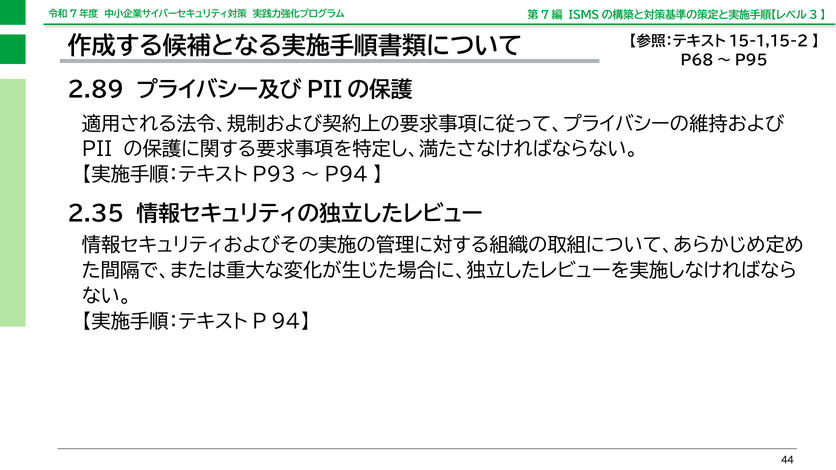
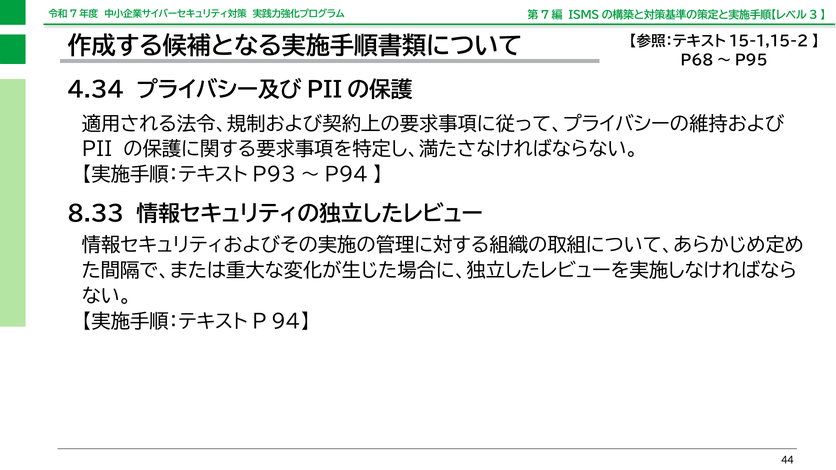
2.89: 2.89 -> 4.34
2.35: 2.35 -> 8.33
